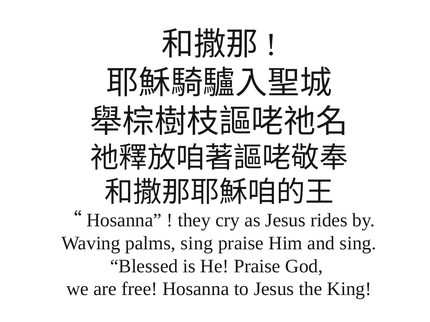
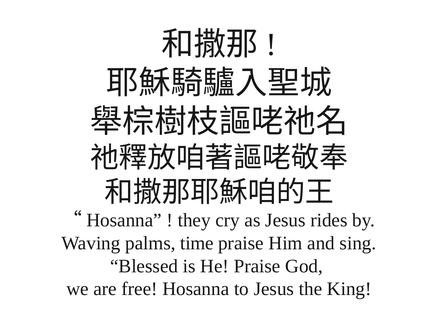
palms sing: sing -> time
